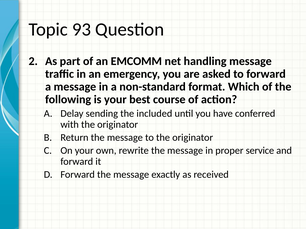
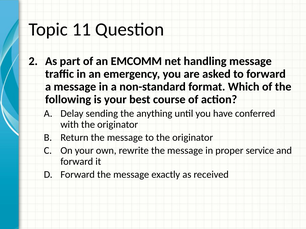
93: 93 -> 11
included: included -> anything
